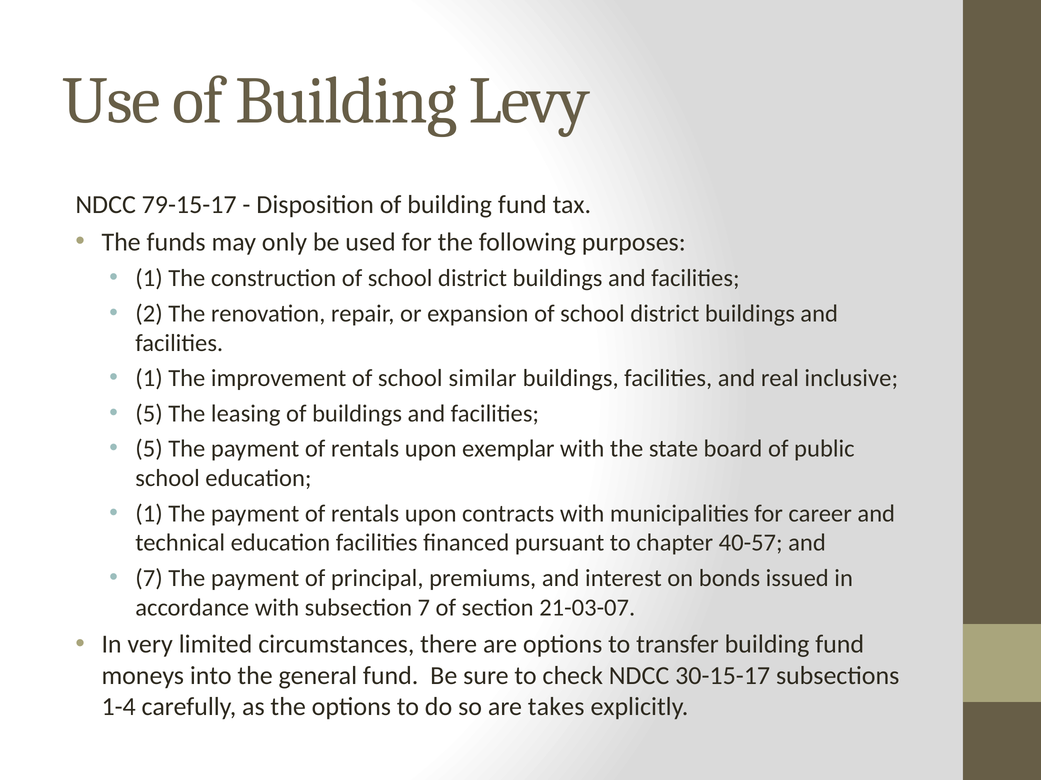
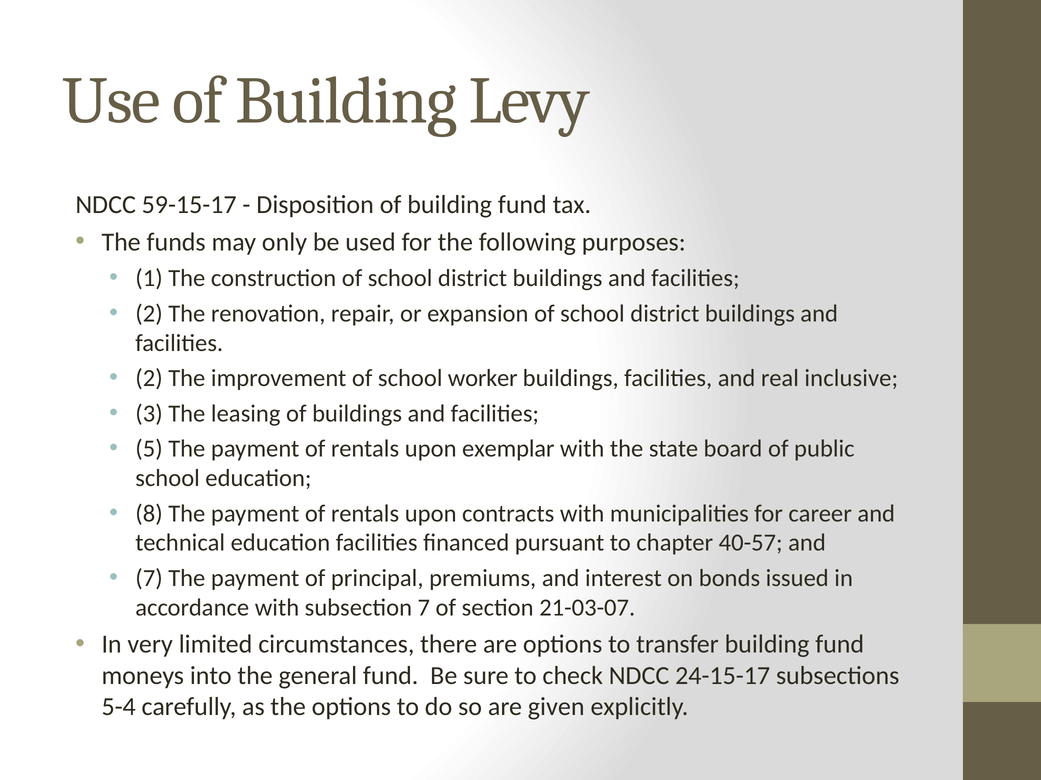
79-15-17: 79-15-17 -> 59-15-17
1 at (149, 379): 1 -> 2
similar: similar -> worker
5 at (149, 414): 5 -> 3
1 at (149, 514): 1 -> 8
30-15-17: 30-15-17 -> 24-15-17
1-4: 1-4 -> 5-4
takes: takes -> given
